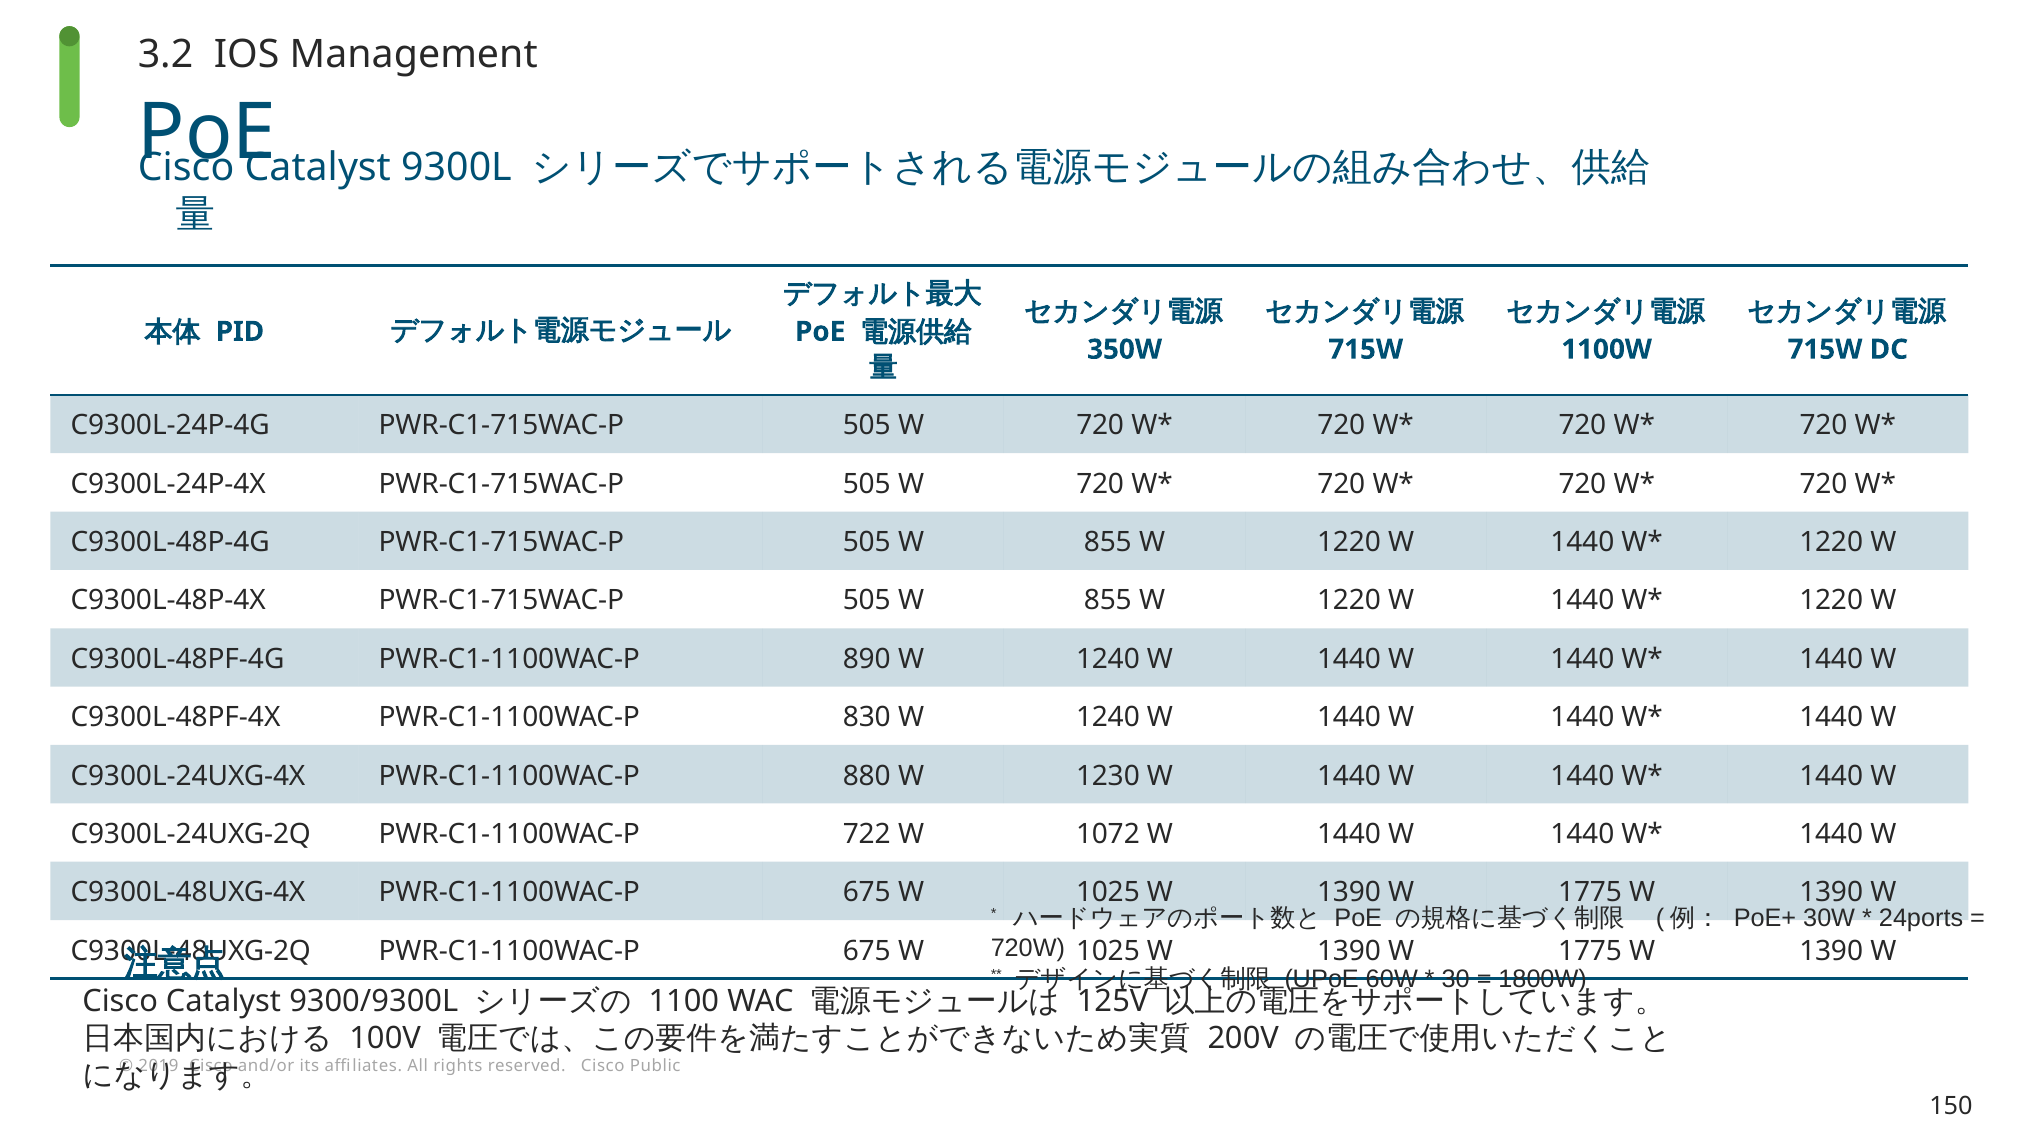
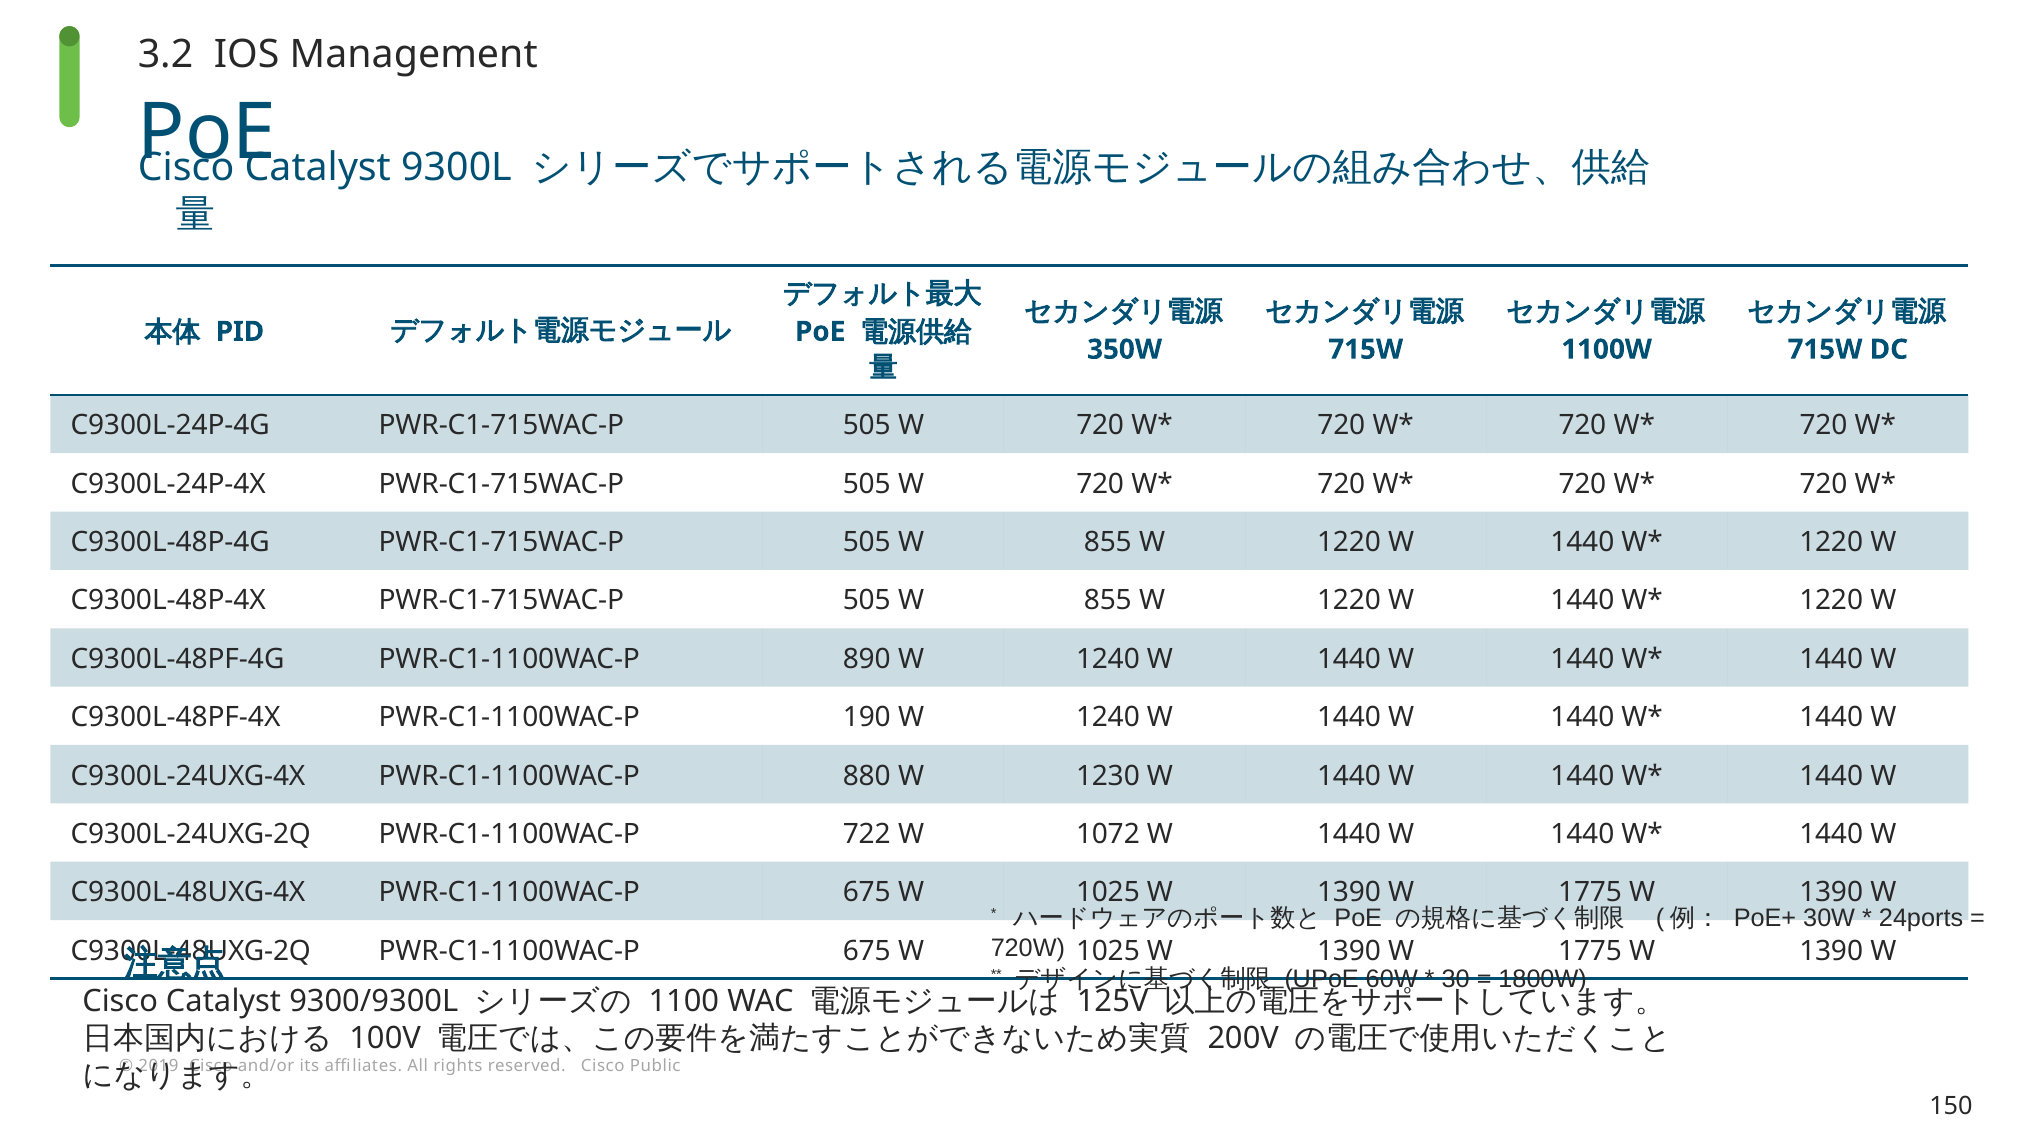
830: 830 -> 190
